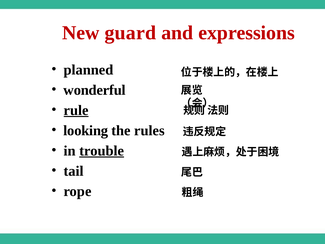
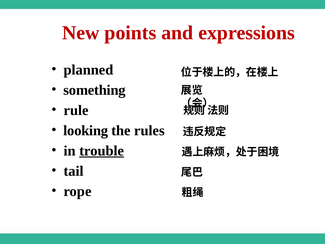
guard: guard -> points
wonderful: wonderful -> something
rule underline: present -> none
